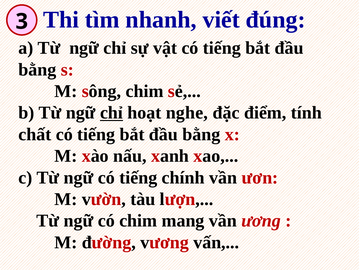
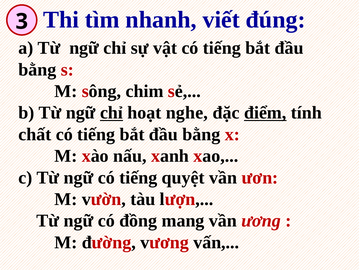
điểm underline: none -> present
chính: chính -> quyệt
có chim: chim -> đồng
